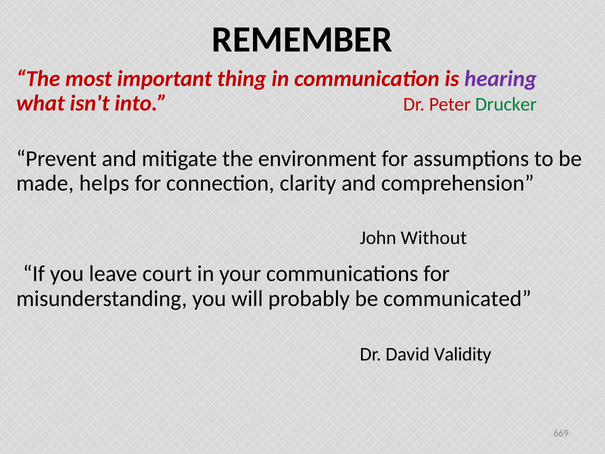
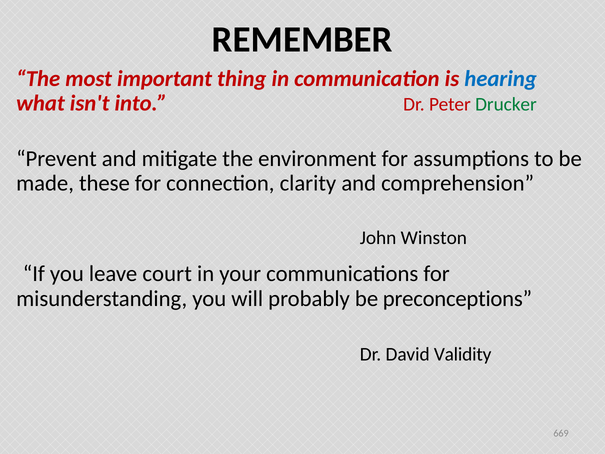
hearing colour: purple -> blue
helps: helps -> these
Without: Without -> Winston
communicated: communicated -> preconceptions
